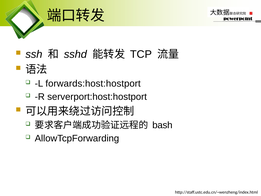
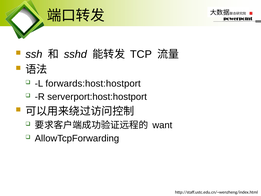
bash: bash -> want
